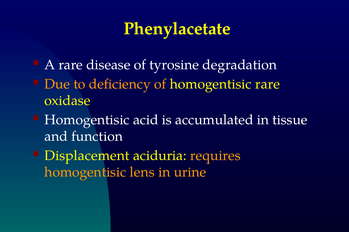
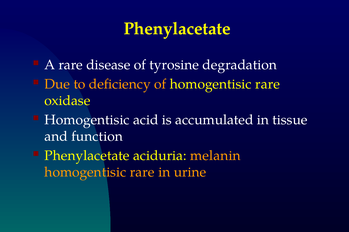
Displacement at (87, 156): Displacement -> Phenylacetate
requires: requires -> melanin
lens at (142, 173): lens -> rare
